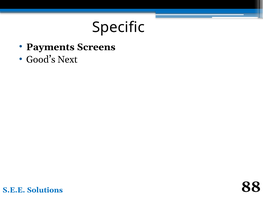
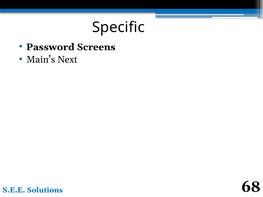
Payments: Payments -> Password
Good’s: Good’s -> Main’s
88: 88 -> 68
